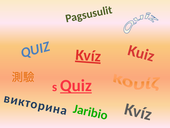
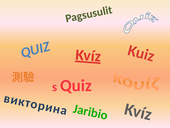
Quiz underline: present -> none
